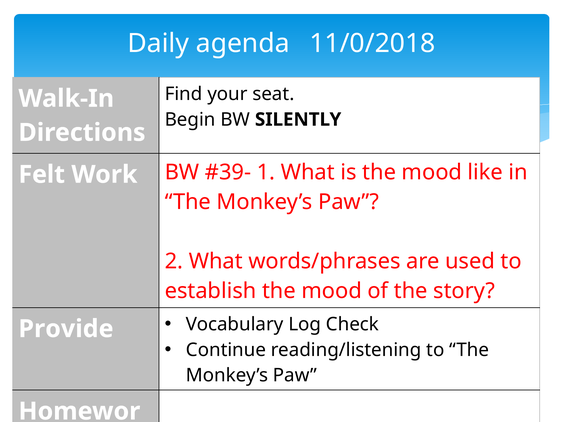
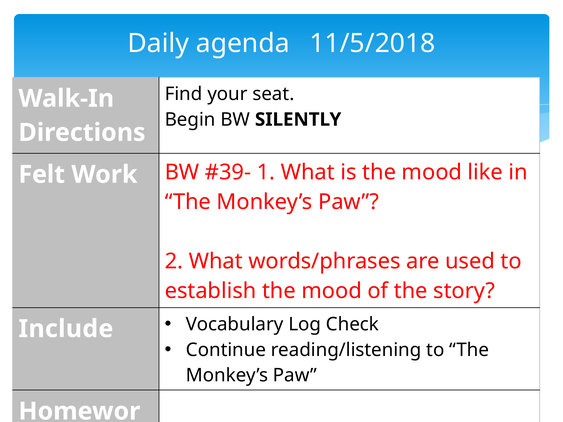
11/0/2018: 11/0/2018 -> 11/5/2018
Provide: Provide -> Include
